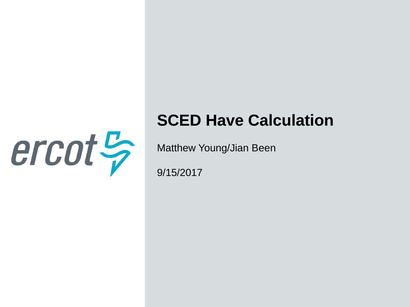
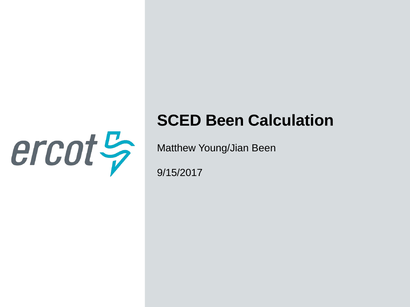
SCED Have: Have -> Been
